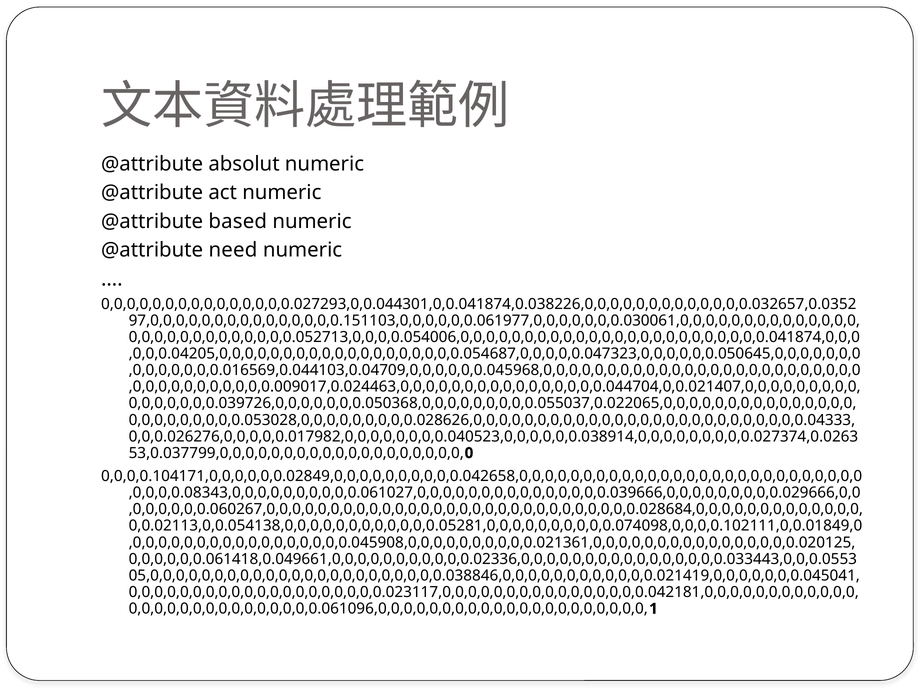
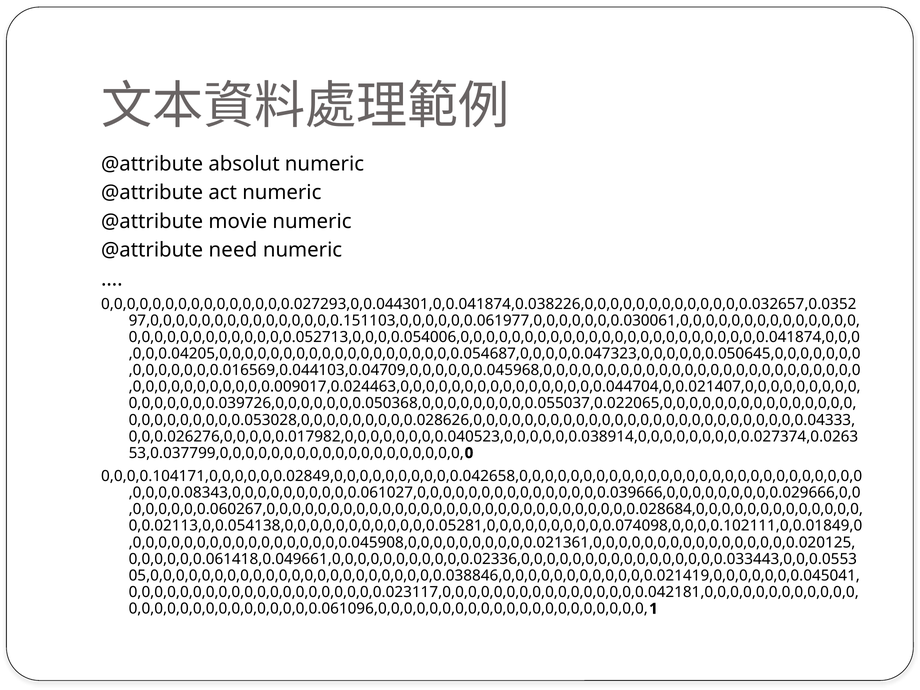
based: based -> movie
